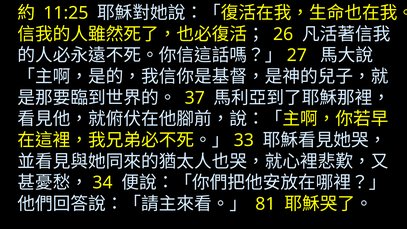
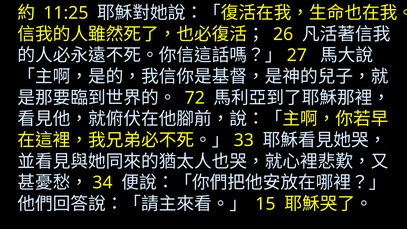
37: 37 -> 72
81: 81 -> 15
